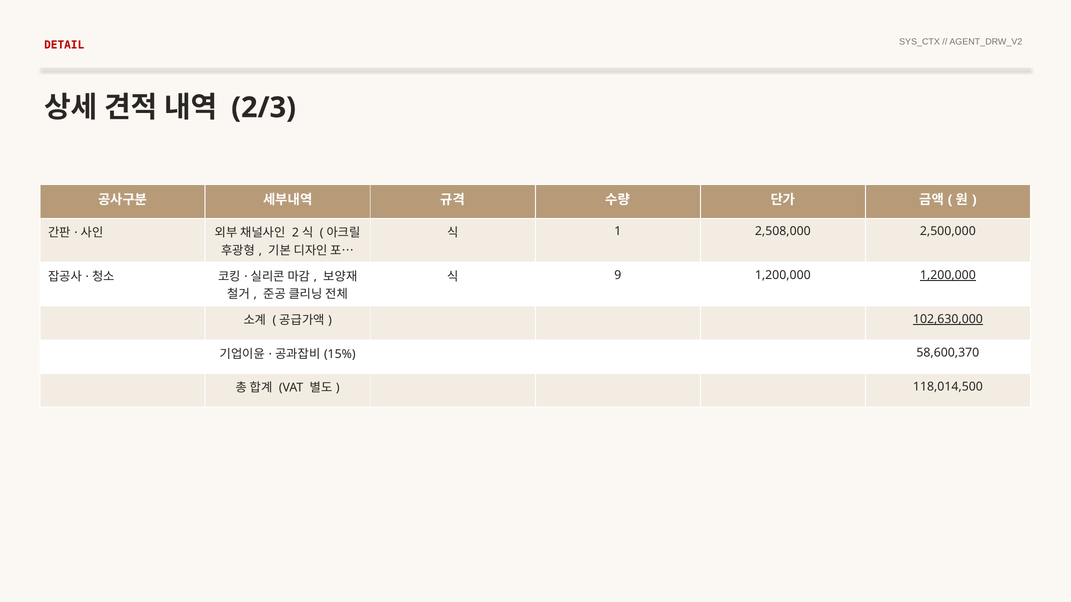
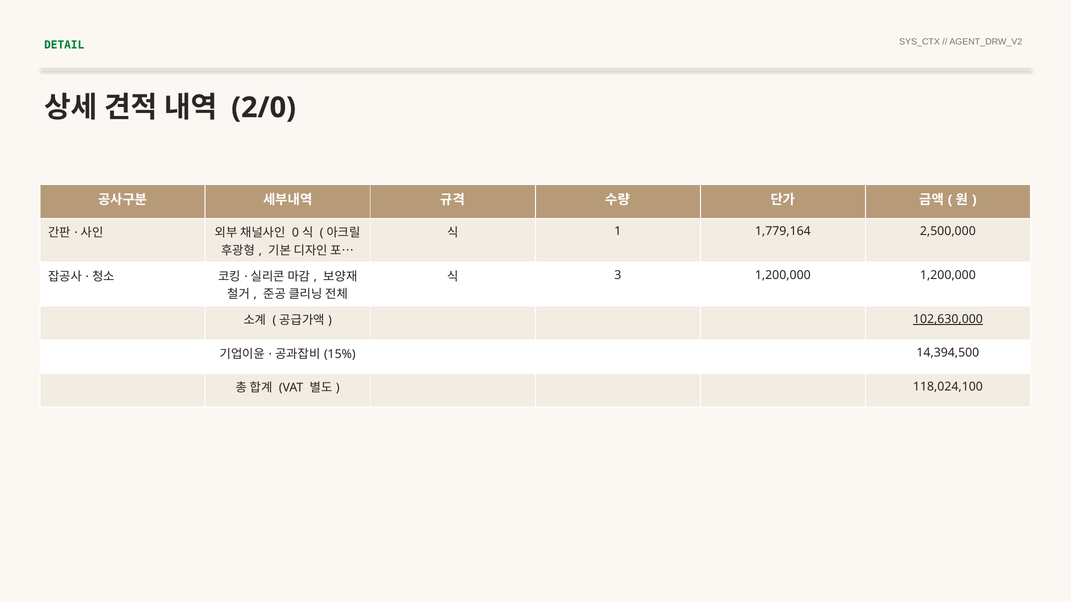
DETAIL colour: red -> green
2/3: 2/3 -> 2/0
2: 2 -> 0
2,508,000: 2,508,000 -> 1,779,164
9: 9 -> 3
1,200,000 at (948, 275) underline: present -> none
58,600,370: 58,600,370 -> 14,394,500
118,014,500: 118,014,500 -> 118,024,100
